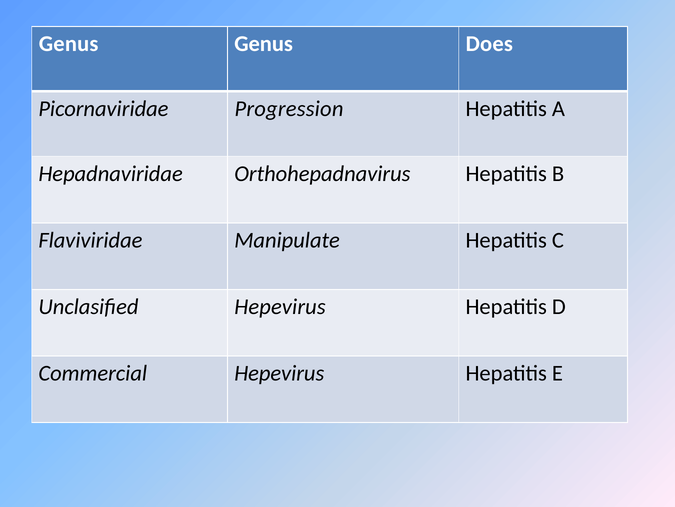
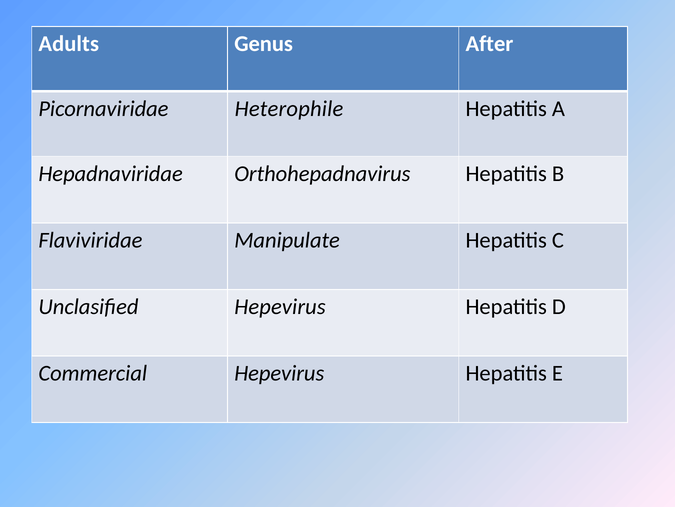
Genus at (69, 44): Genus -> Adults
Does: Does -> After
Progression: Progression -> Heterophile
